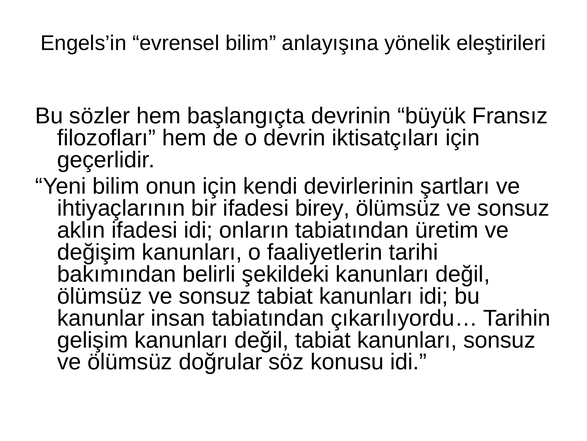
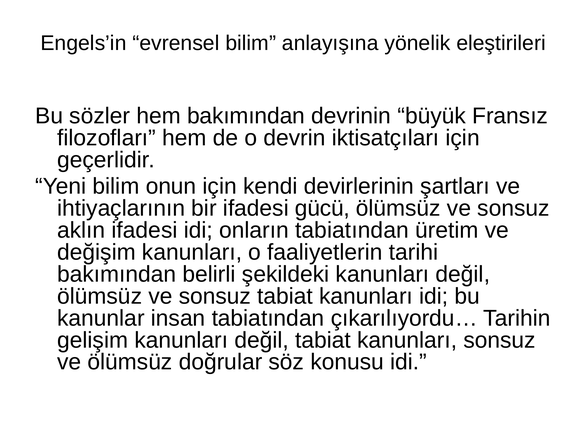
hem başlangıçta: başlangıçta -> bakımından
birey: birey -> gücü
